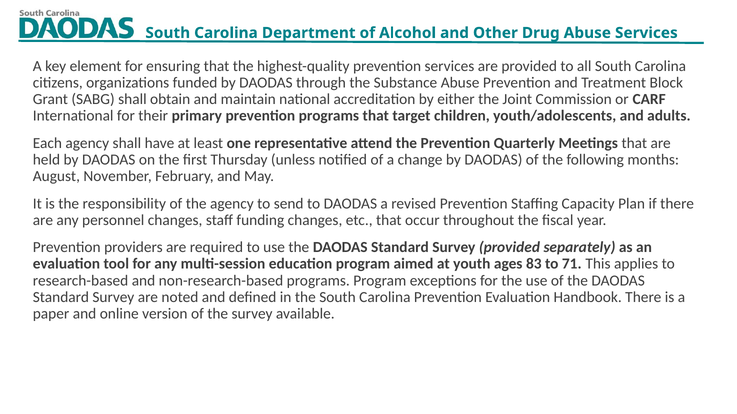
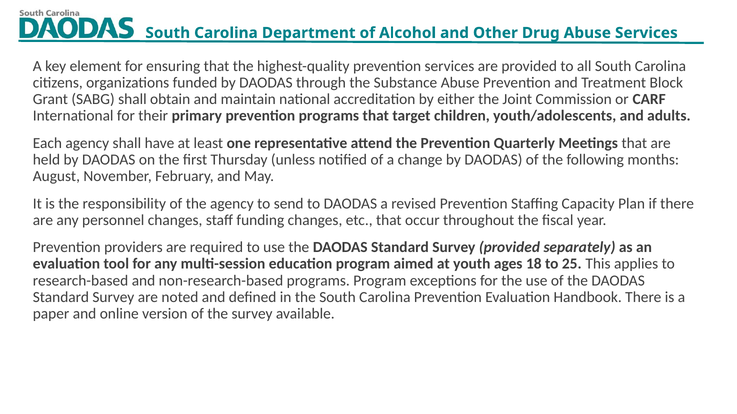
83: 83 -> 18
71: 71 -> 25
